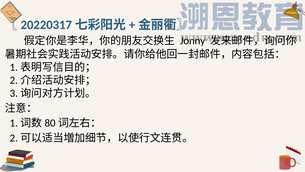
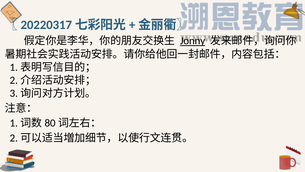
Jonny underline: none -> present
